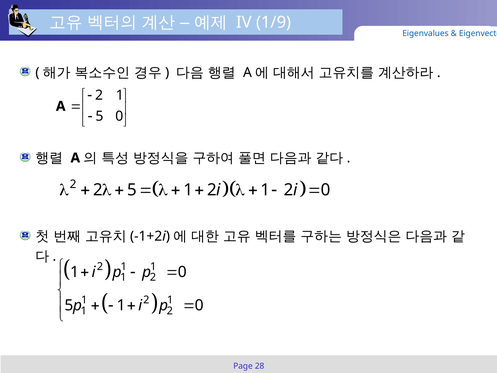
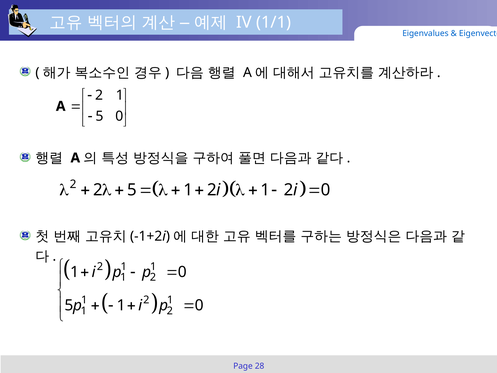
1/9: 1/9 -> 1/1
